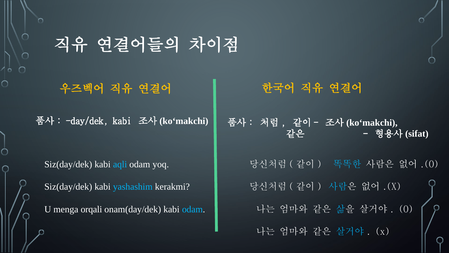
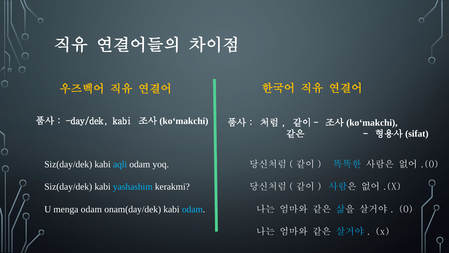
menga orqali: orqali -> odam
